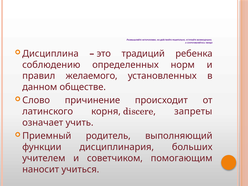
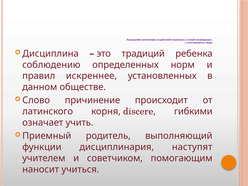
желаемого: желаемого -> искреннее
запреты: запреты -> гибкими
больших: больших -> наступят
